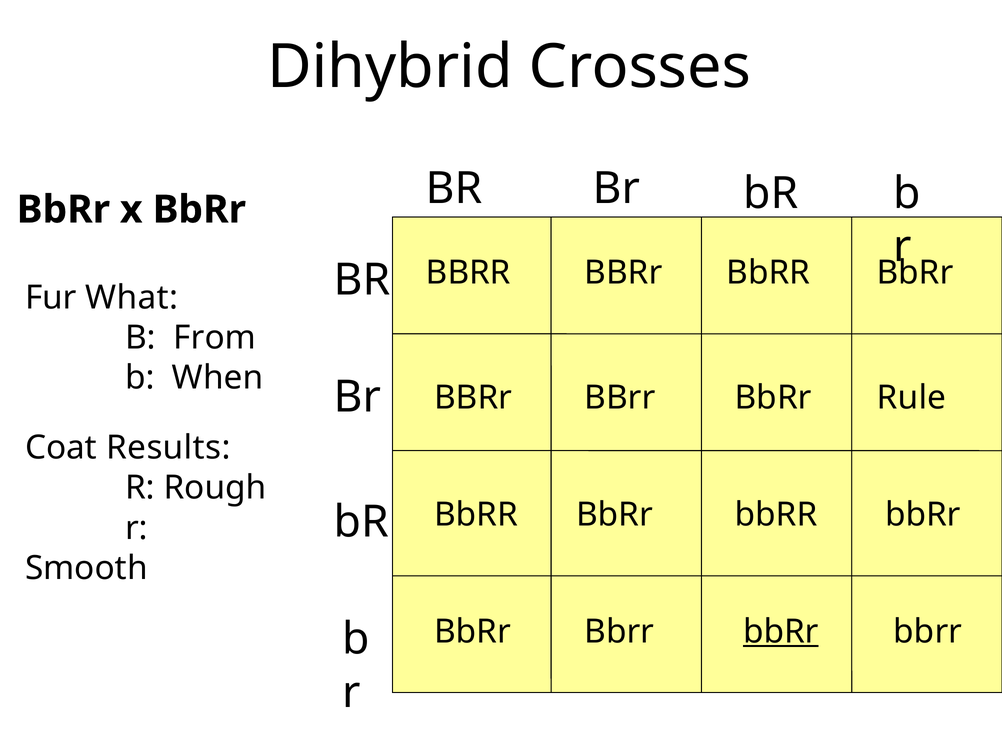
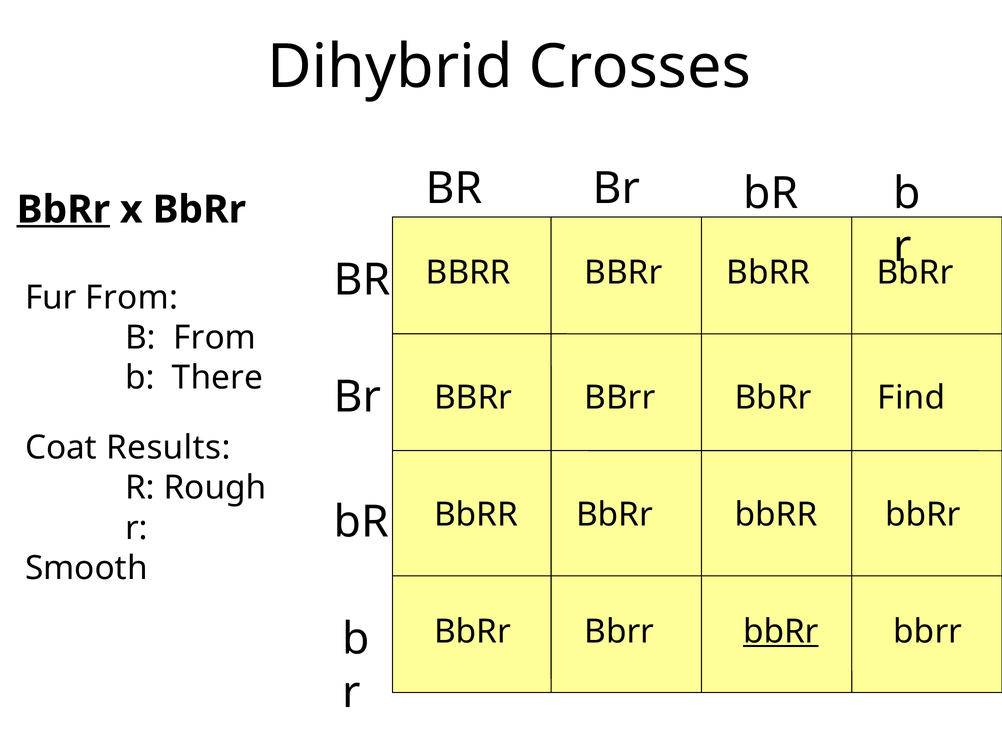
BbRr at (63, 210) underline: none -> present
Fur What: What -> From
When: When -> There
Rule: Rule -> Find
